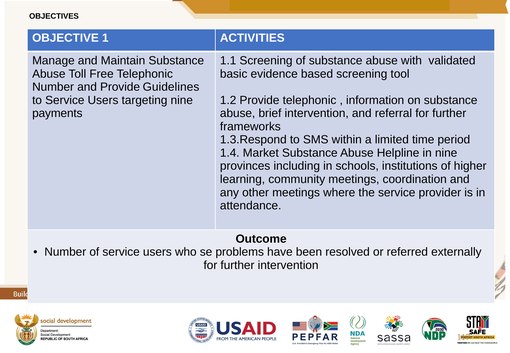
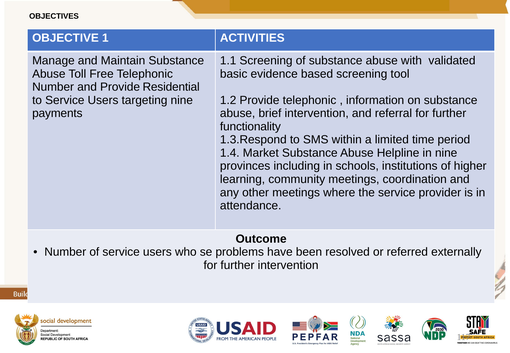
Guidelines: Guidelines -> Residential
frameworks: frameworks -> functionality
